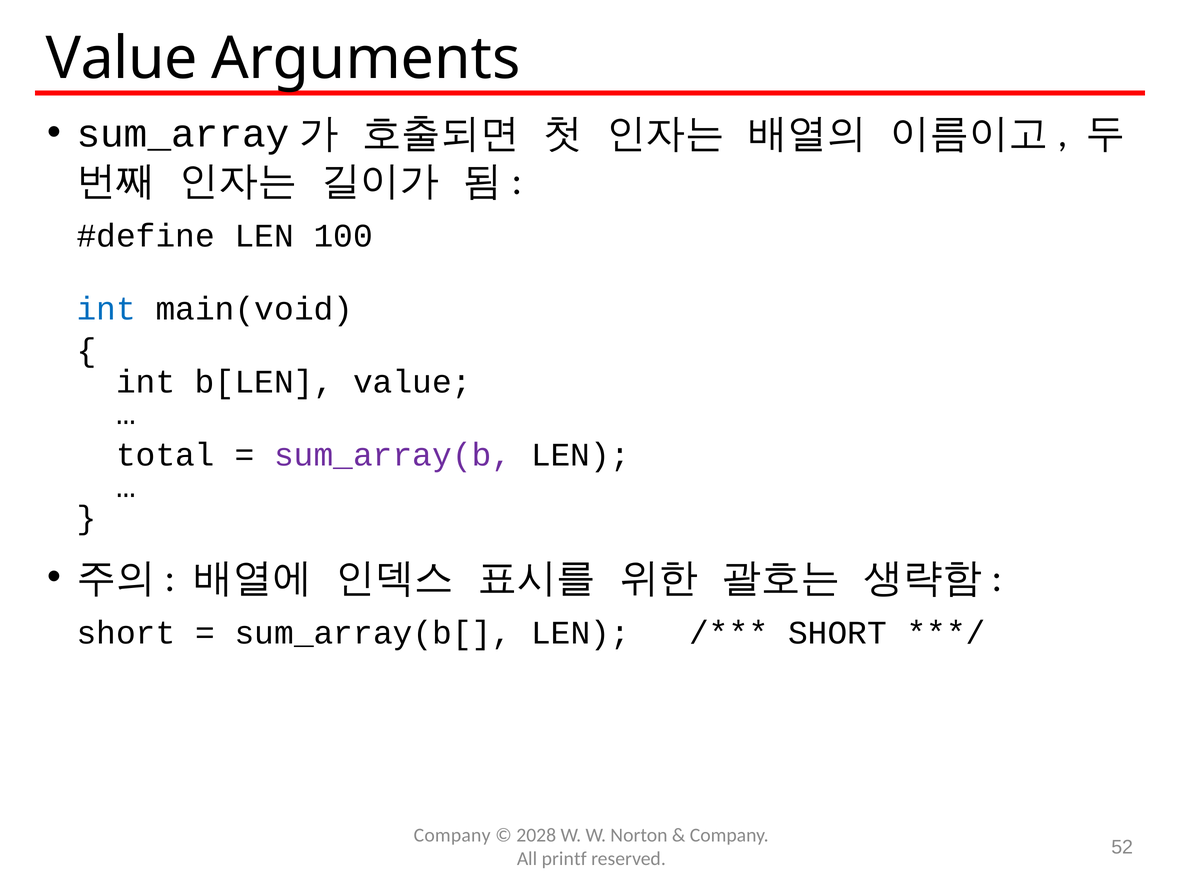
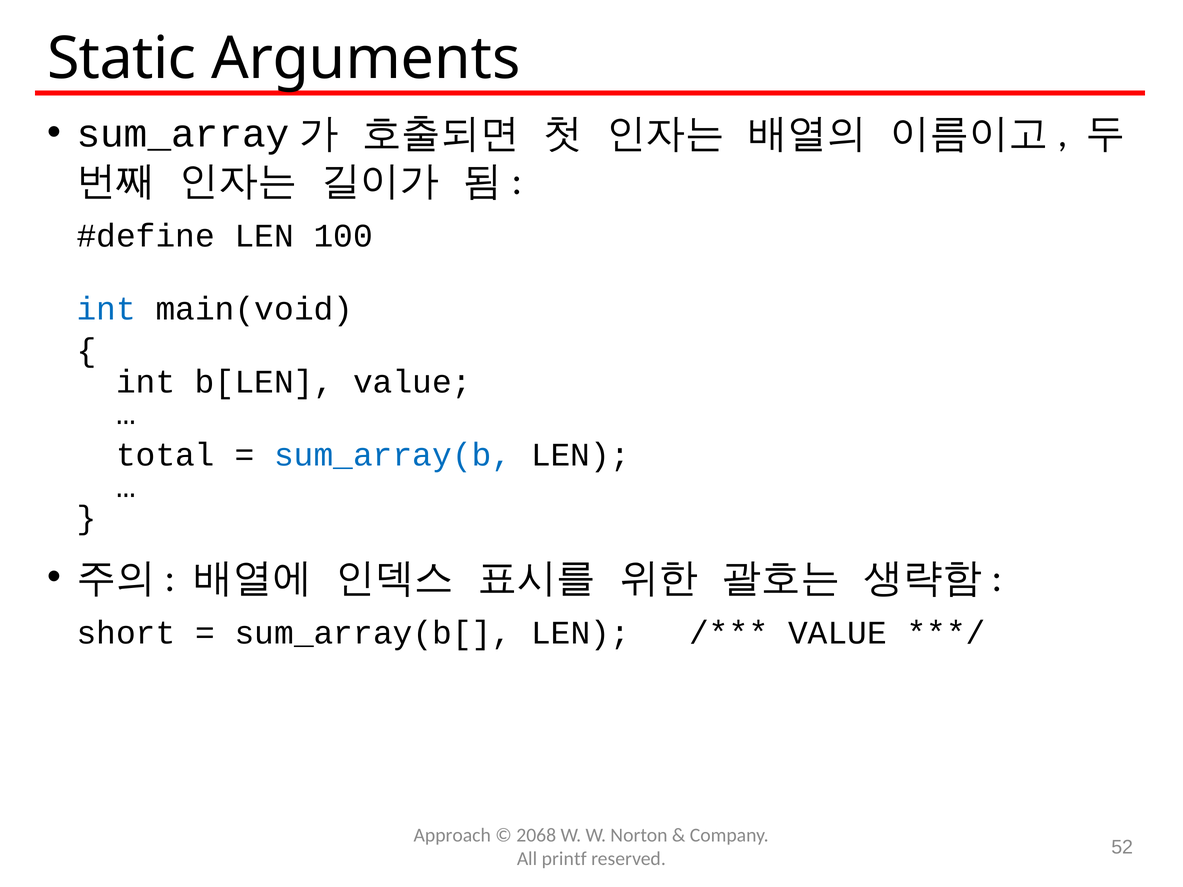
Value at (122, 59): Value -> Static
sum_array(b colour: purple -> blue
SHORT at (837, 633): SHORT -> VALUE
Company at (452, 835): Company -> Approach
2028: 2028 -> 2068
